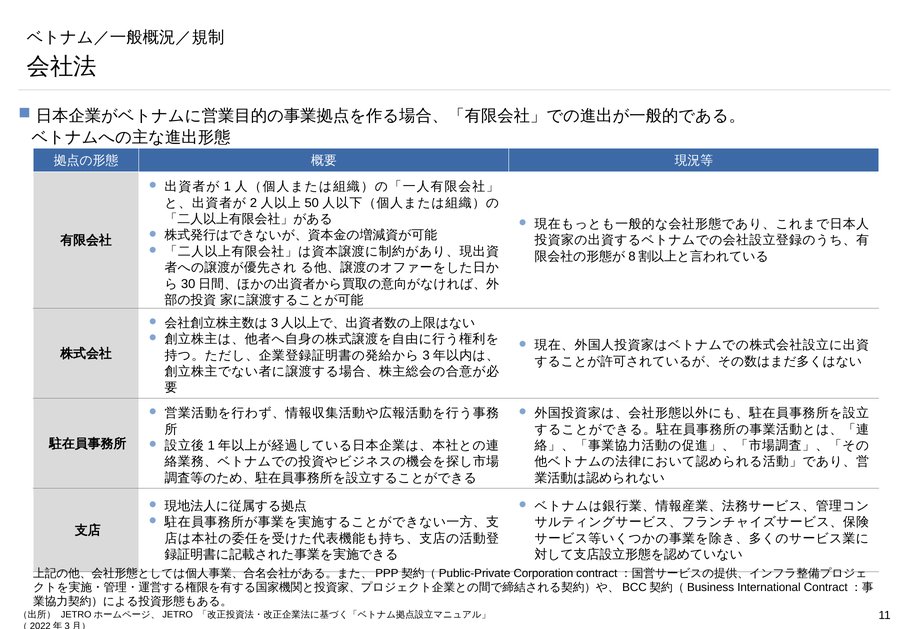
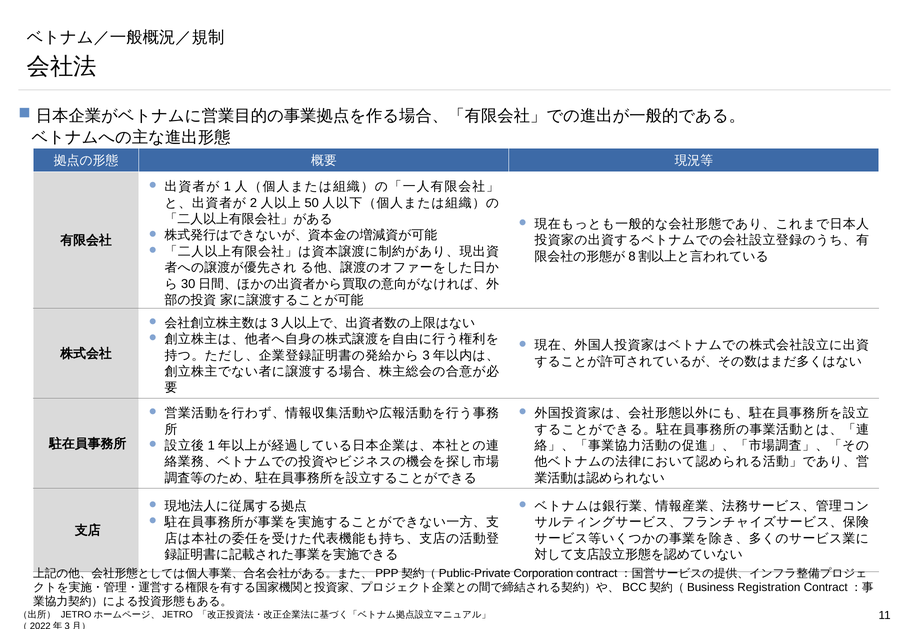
International: International -> Registration
